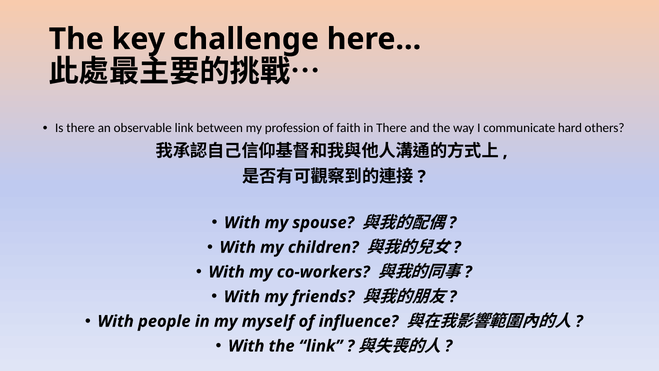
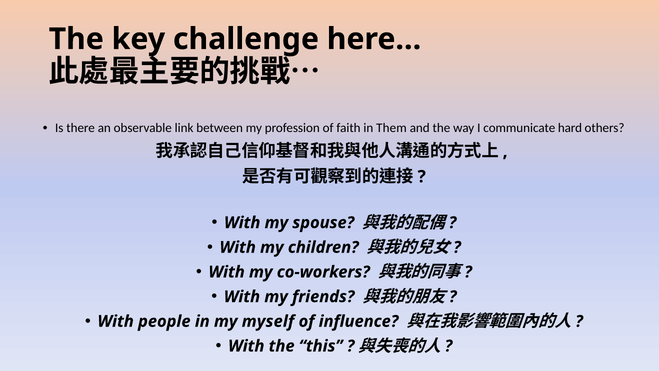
in There: There -> Them
the link: link -> this
